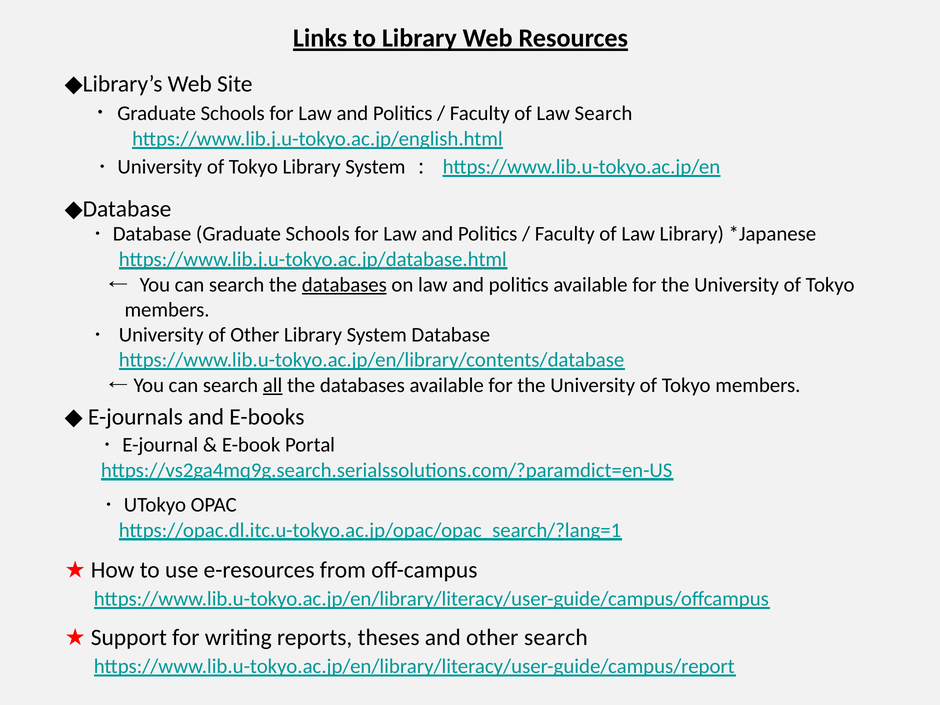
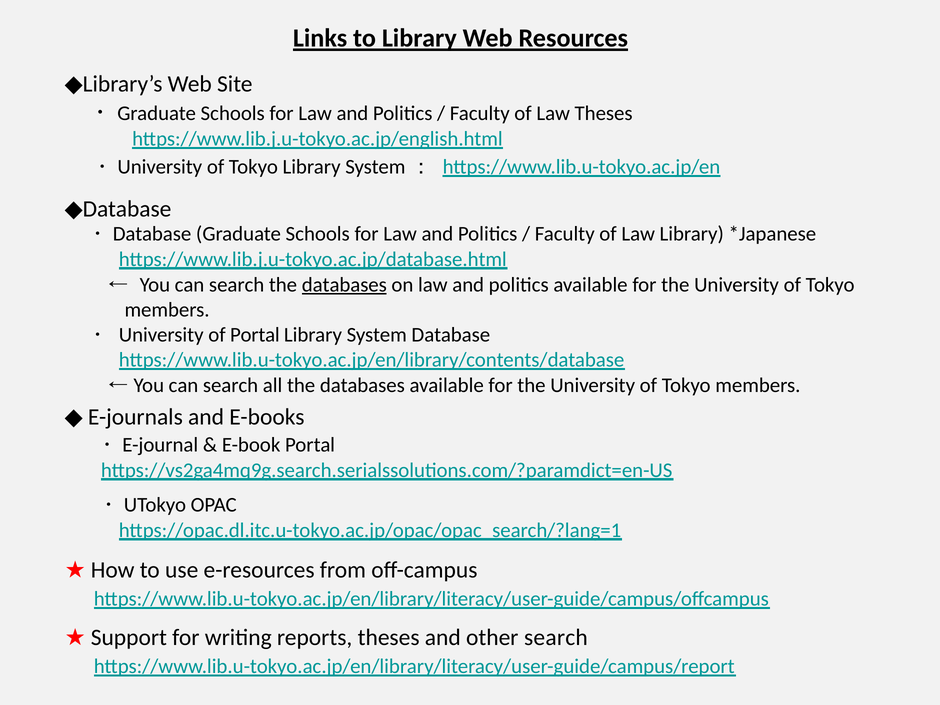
Law Search: Search -> Theses
of Other: Other -> Portal
all underline: present -> none
